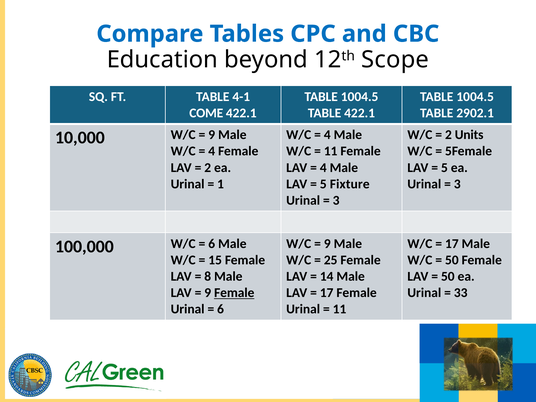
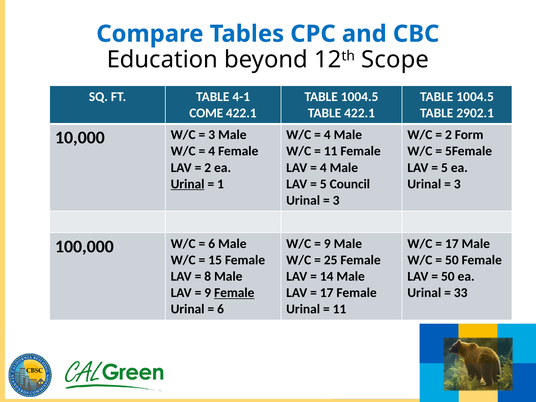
Units: Units -> Form
9 at (212, 135): 9 -> 3
Urinal at (188, 184) underline: none -> present
Fixture: Fixture -> Council
